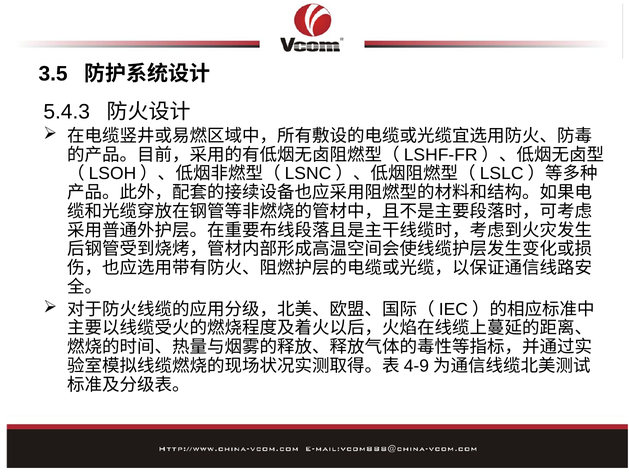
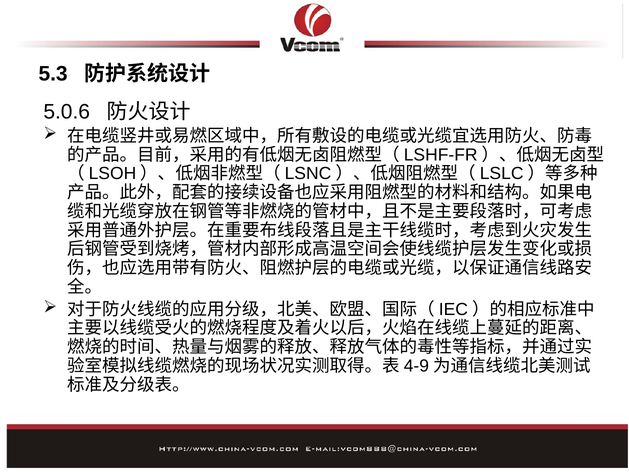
3.5: 3.5 -> 5.3
5.4.3: 5.4.3 -> 5.0.6
